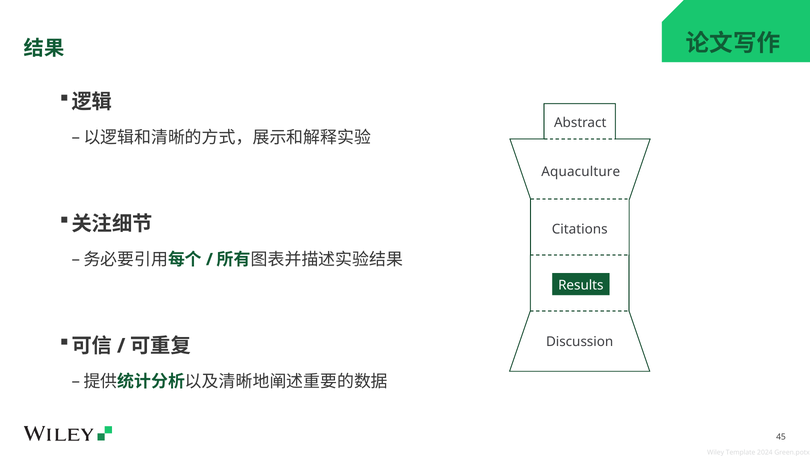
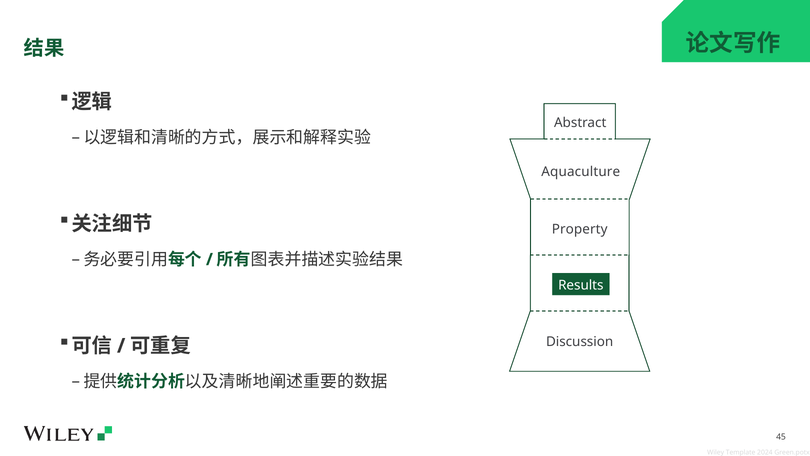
Citations: Citations -> Property
